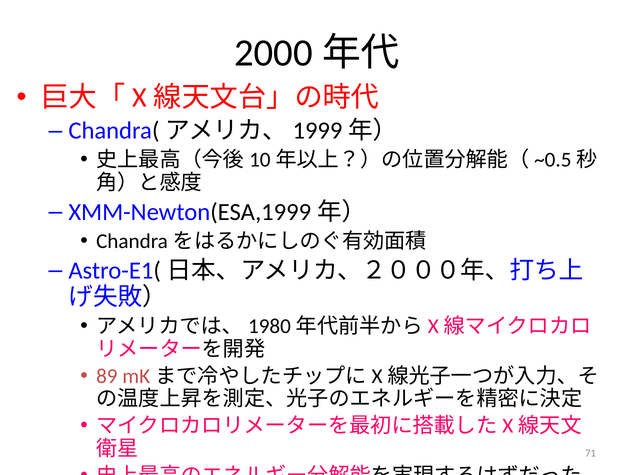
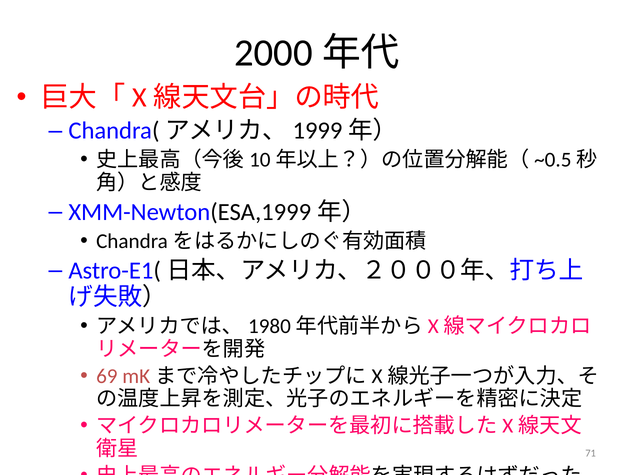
89: 89 -> 69
